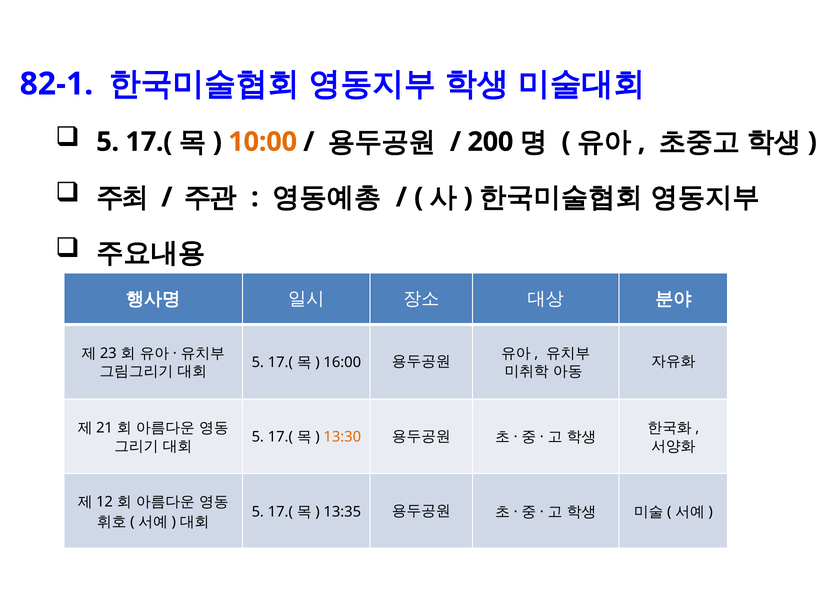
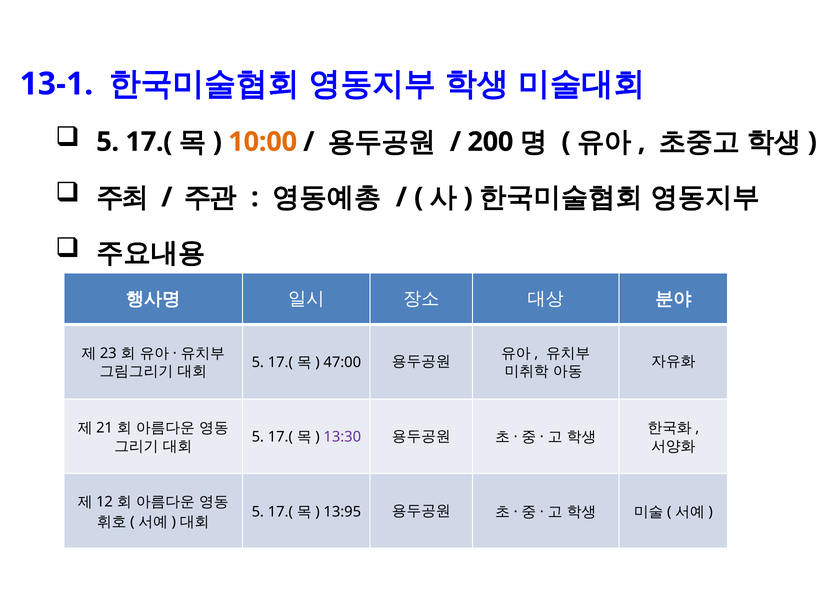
82-1: 82-1 -> 13-1
16:00: 16:00 -> 47:00
13:30 colour: orange -> purple
13:35: 13:35 -> 13:95
